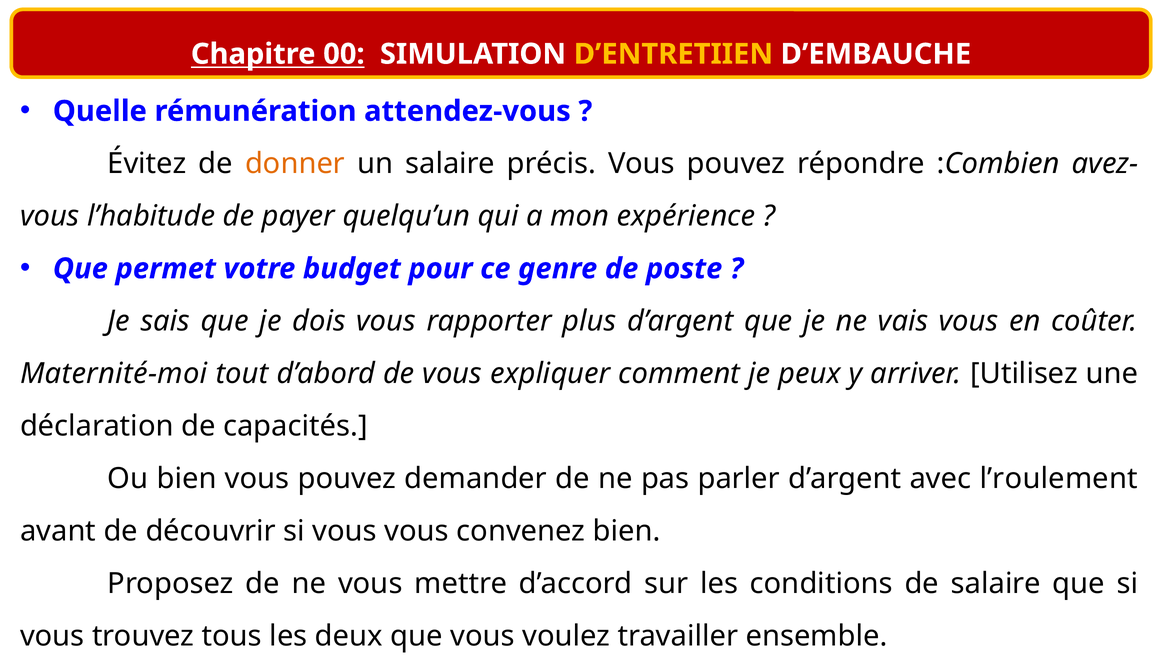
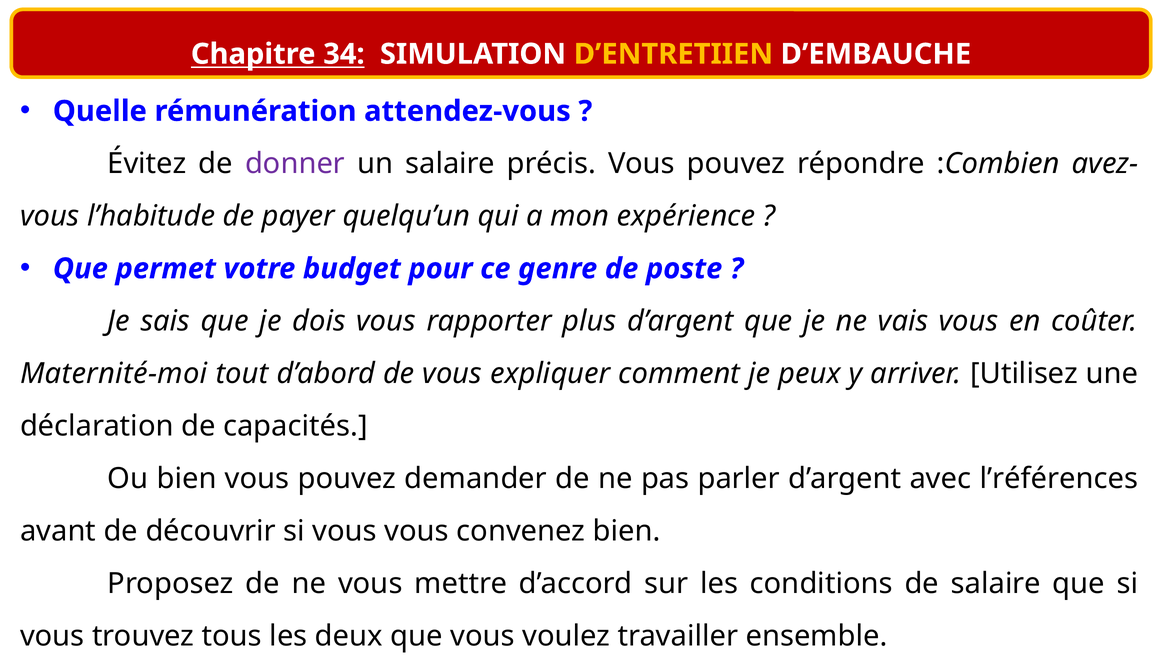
00: 00 -> 34
donner colour: orange -> purple
l’roulement: l’roulement -> l’références
